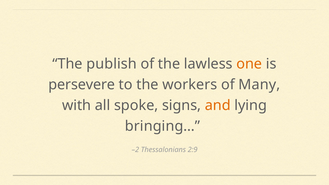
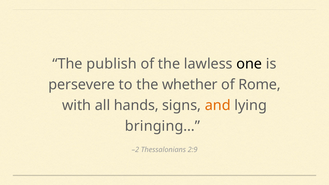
one colour: orange -> black
workers: workers -> whether
Many: Many -> Rome
spoke: spoke -> hands
